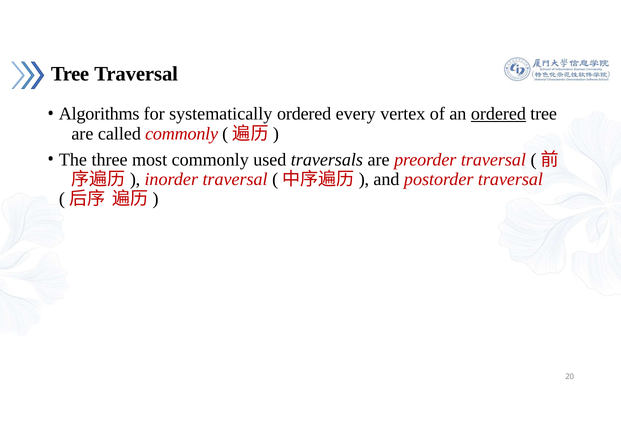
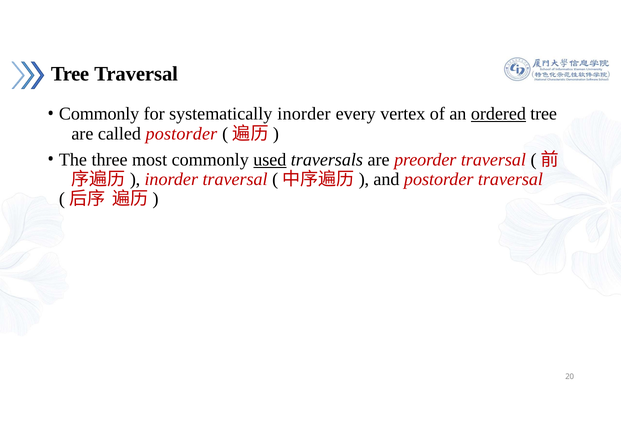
Algorithms at (99, 114): Algorithms -> Commonly
systematically ordered: ordered -> inorder
called commonly: commonly -> postorder
used underline: none -> present
